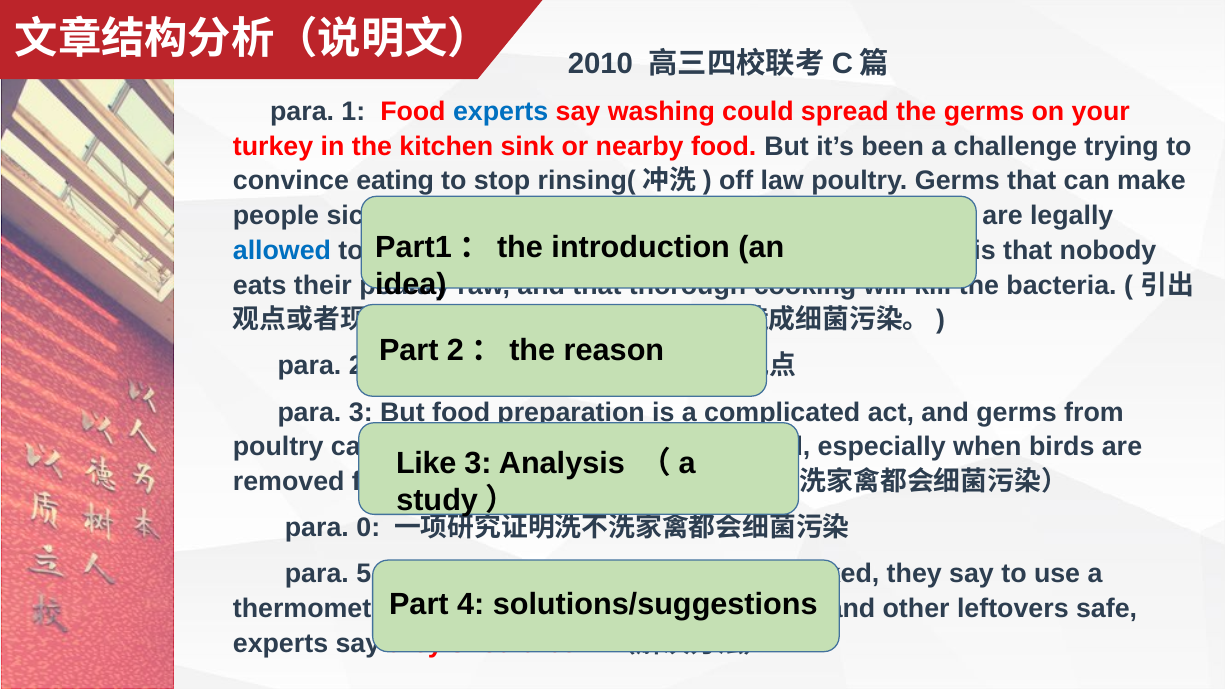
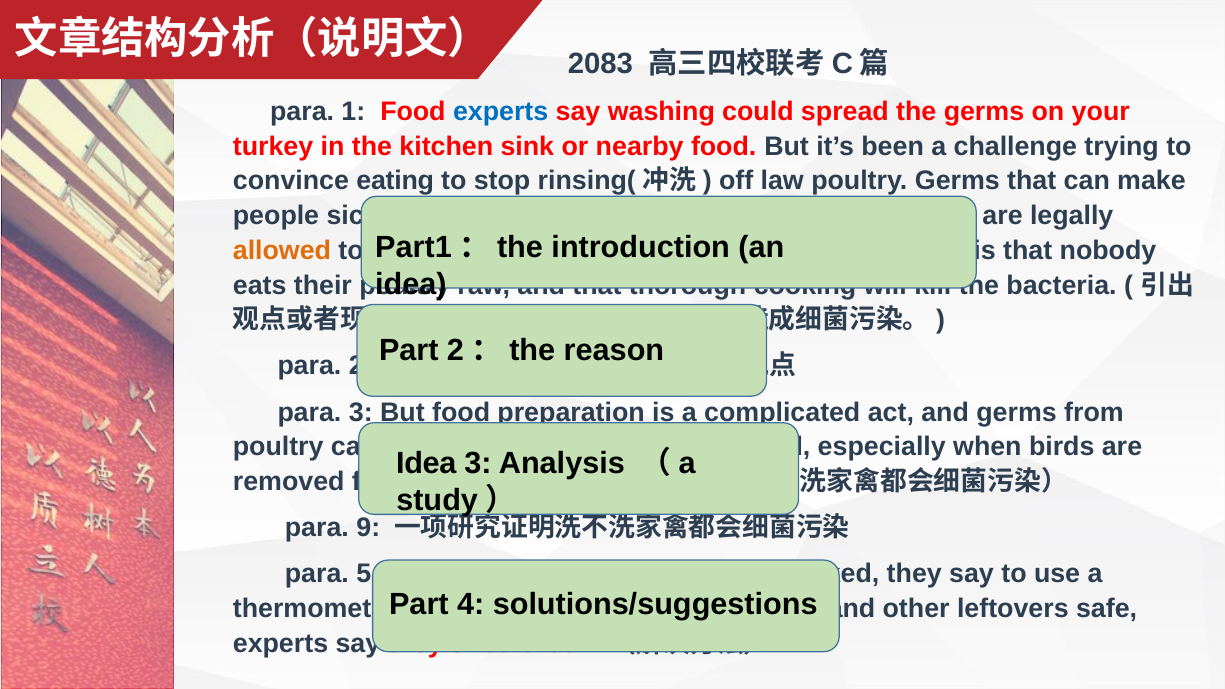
2010: 2010 -> 2083
allowed colour: blue -> orange
Like at (426, 463): Like -> Idea
0: 0 -> 9
